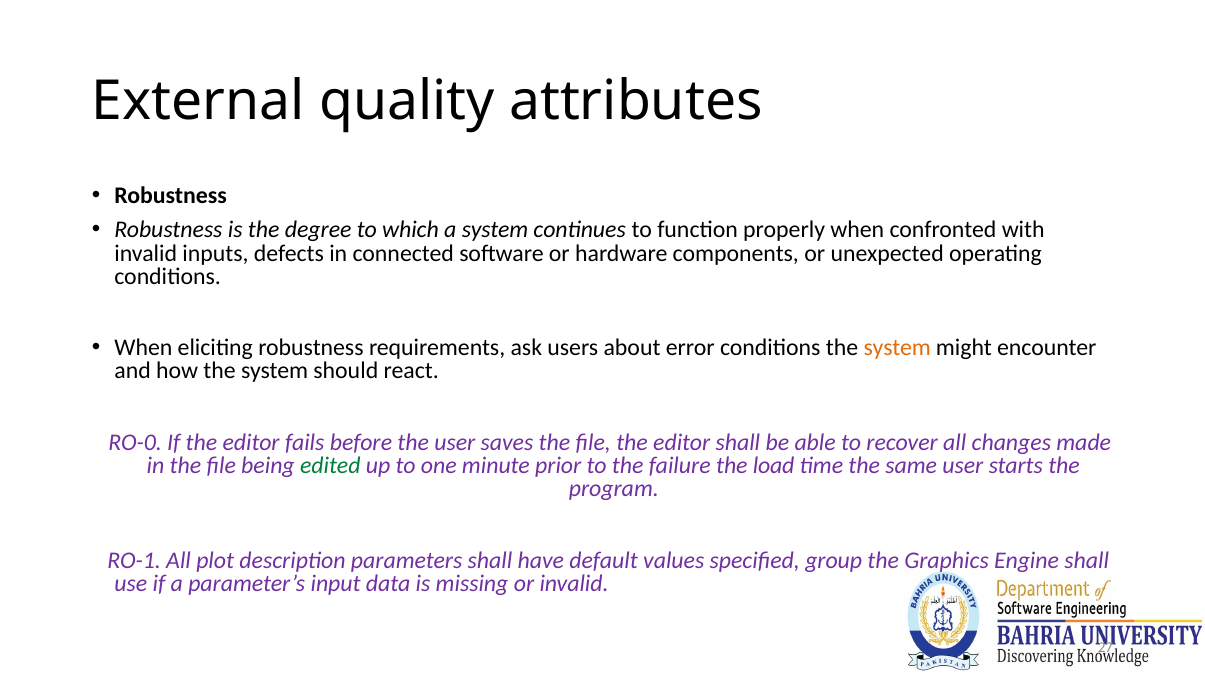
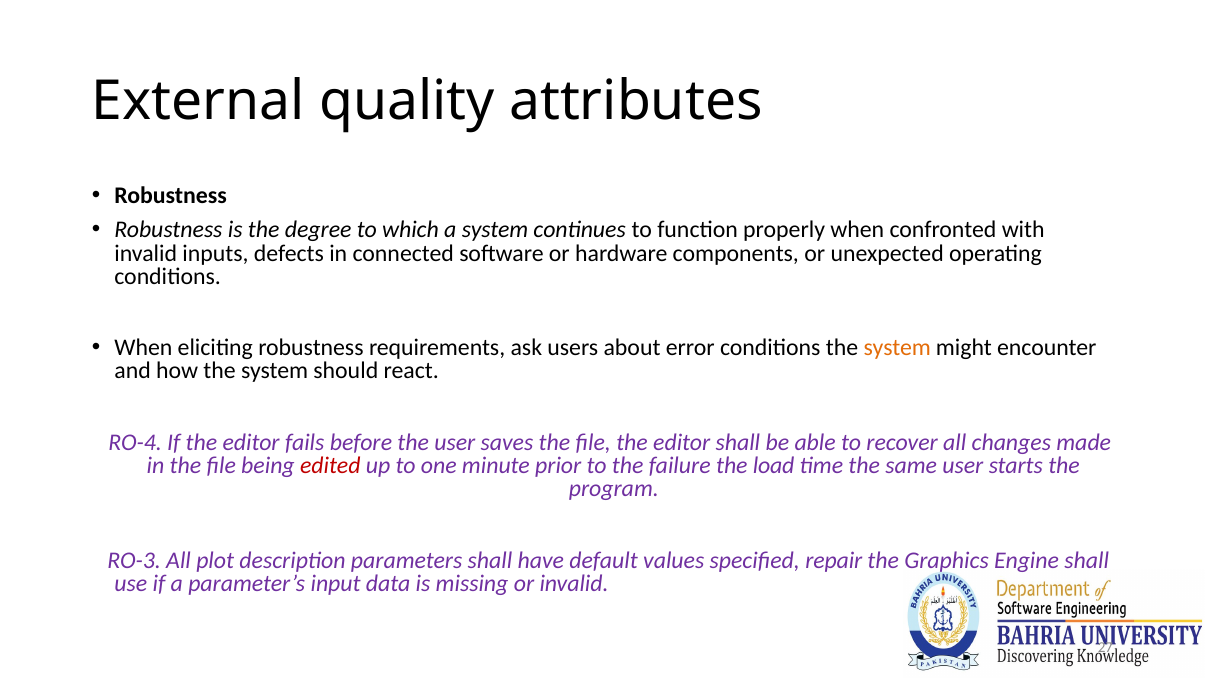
RO-0: RO-0 -> RO-4
edited colour: green -> red
RO-1: RO-1 -> RO-3
group: group -> repair
